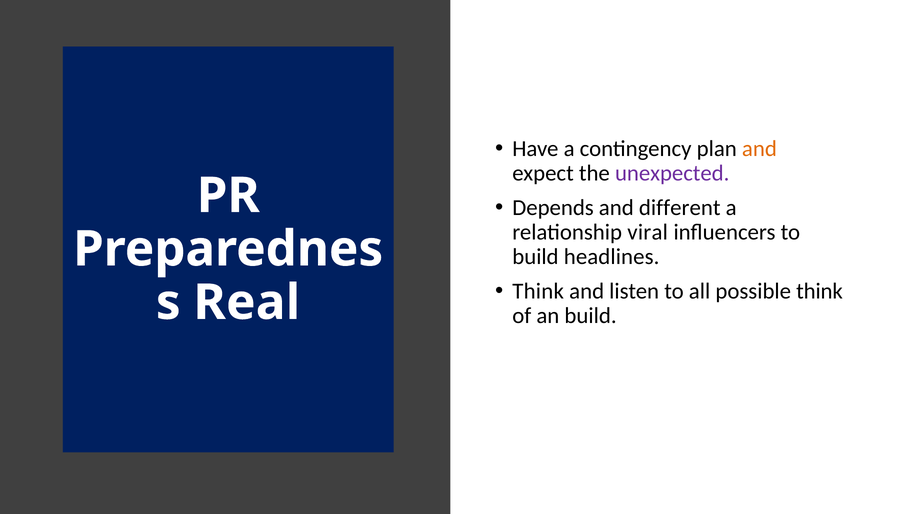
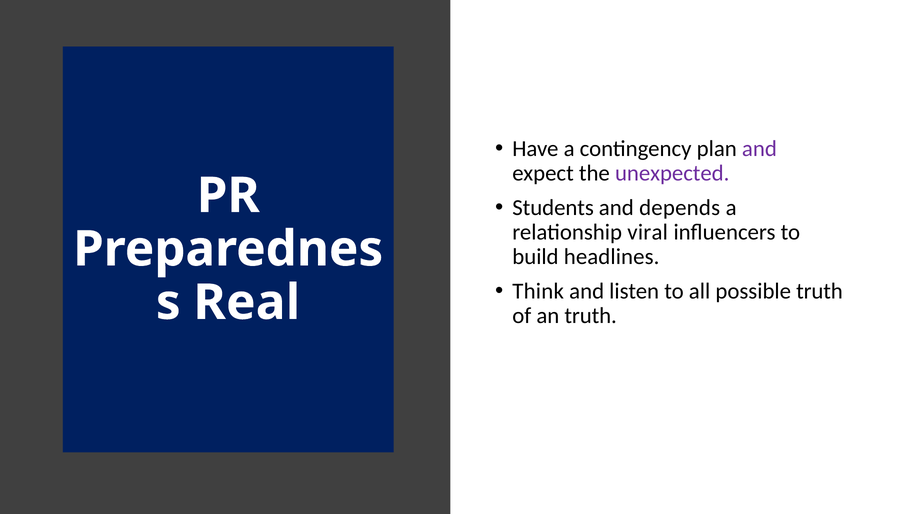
and at (759, 149) colour: orange -> purple
Depends: Depends -> Students
different: different -> depends
possible think: think -> truth
an build: build -> truth
